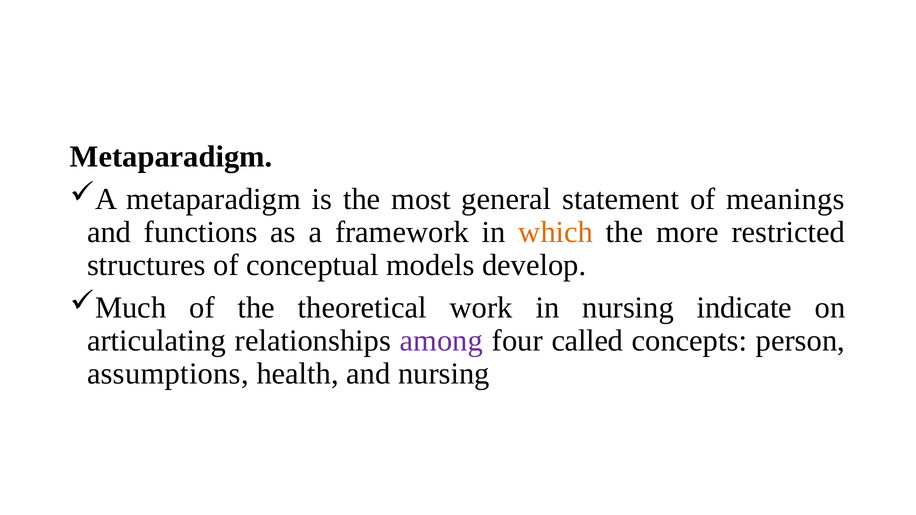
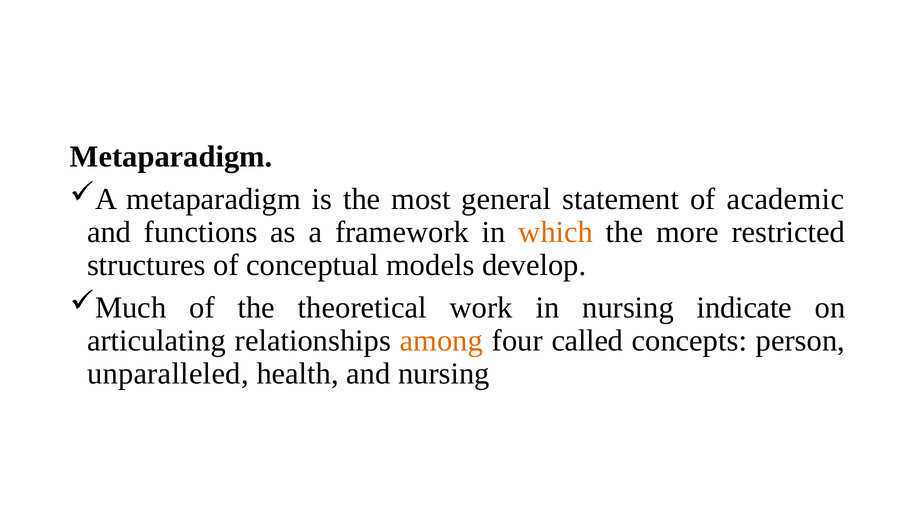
meanings: meanings -> academic
among colour: purple -> orange
assumptions: assumptions -> unparalleled
